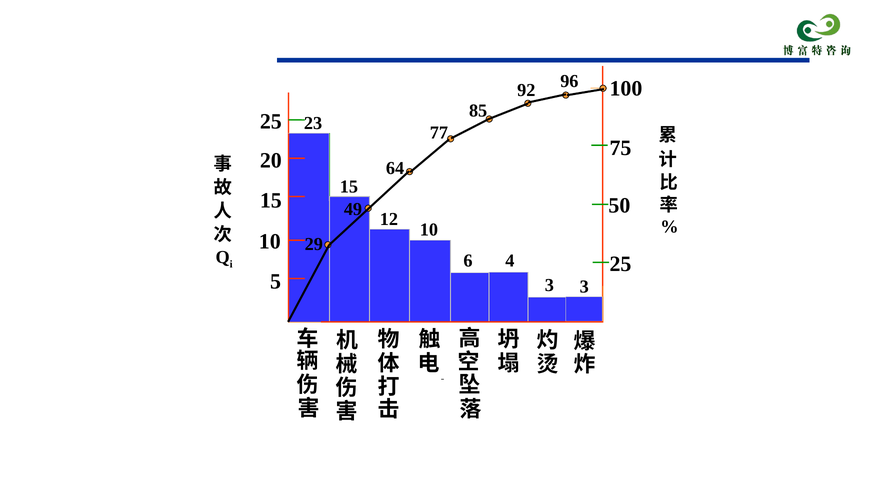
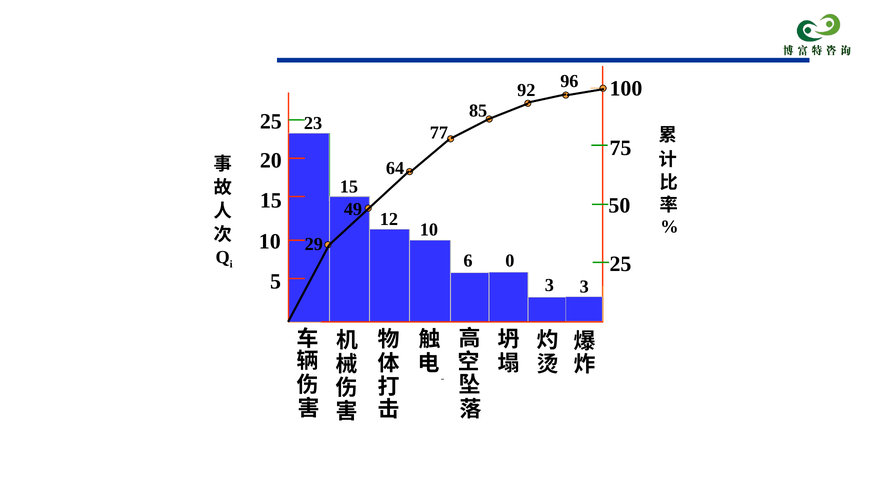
4: 4 -> 0
